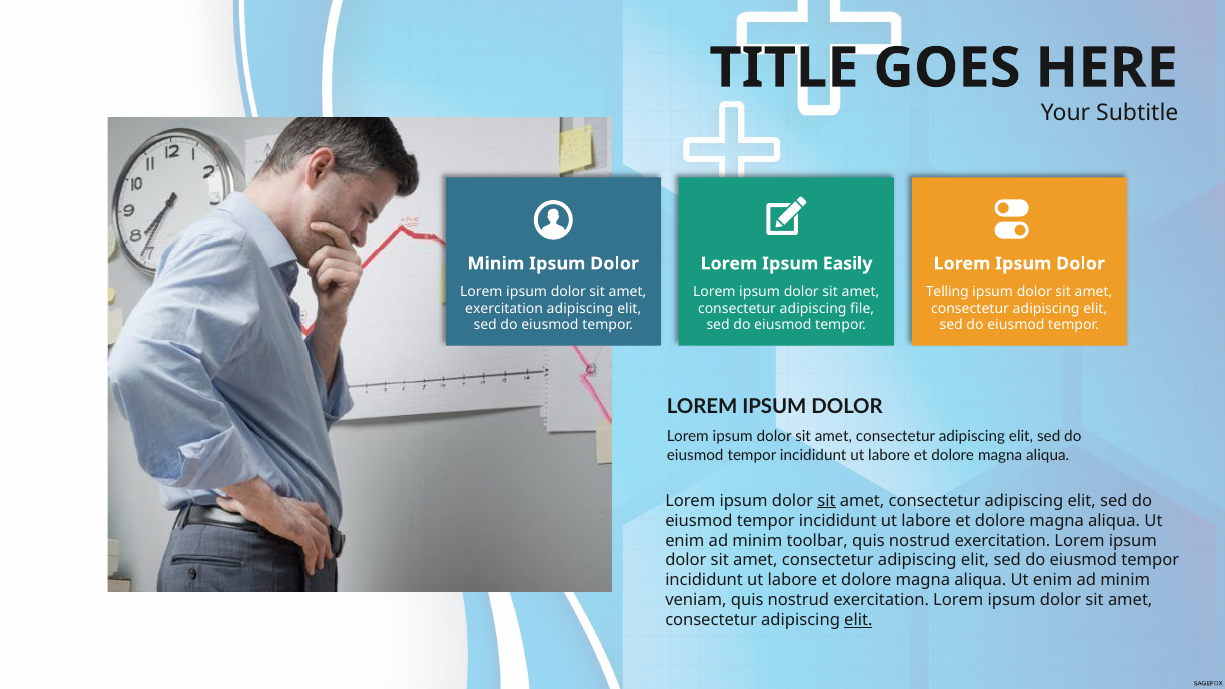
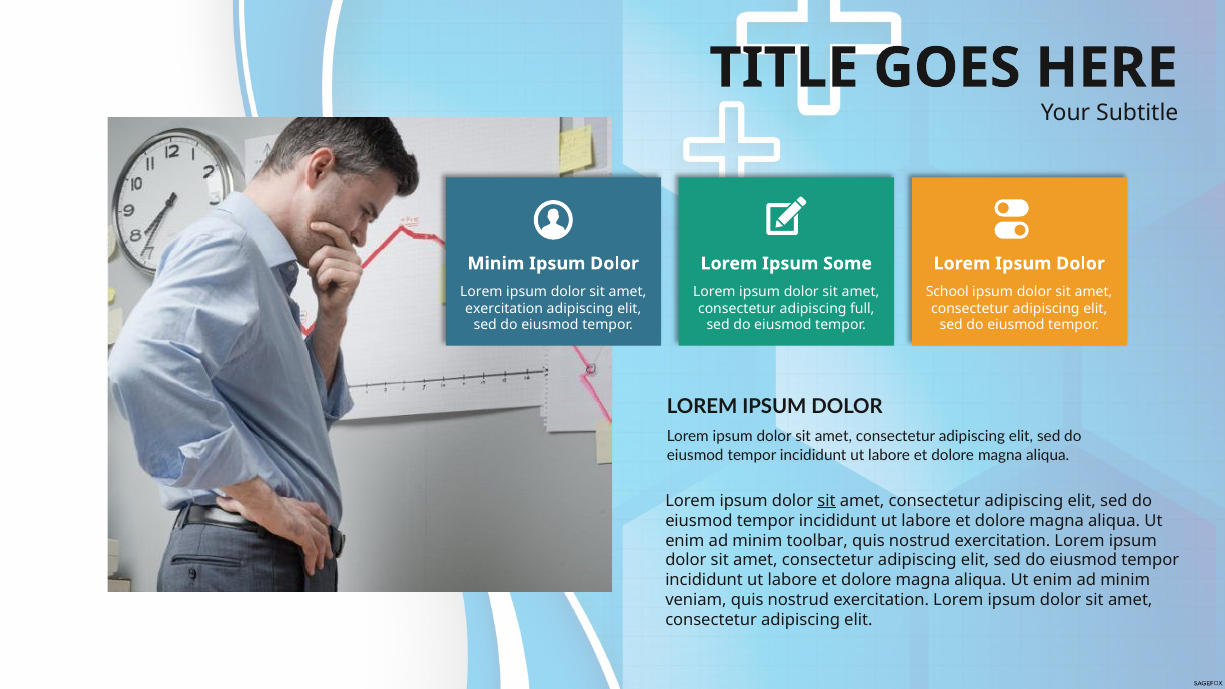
Easily: Easily -> Some
Telling: Telling -> School
file: file -> full
elit at (858, 620) underline: present -> none
